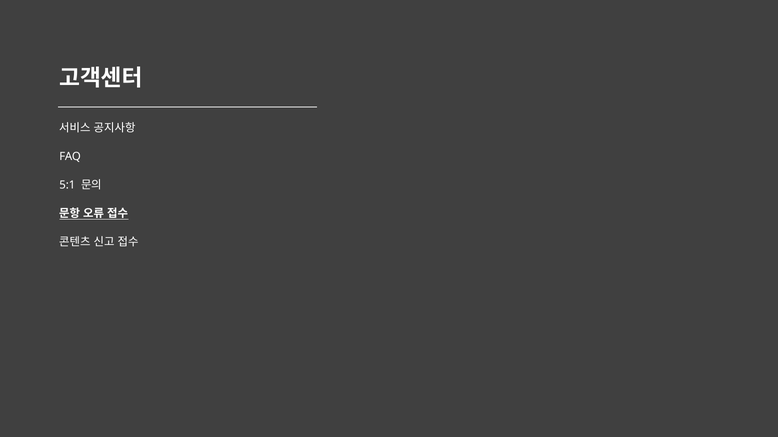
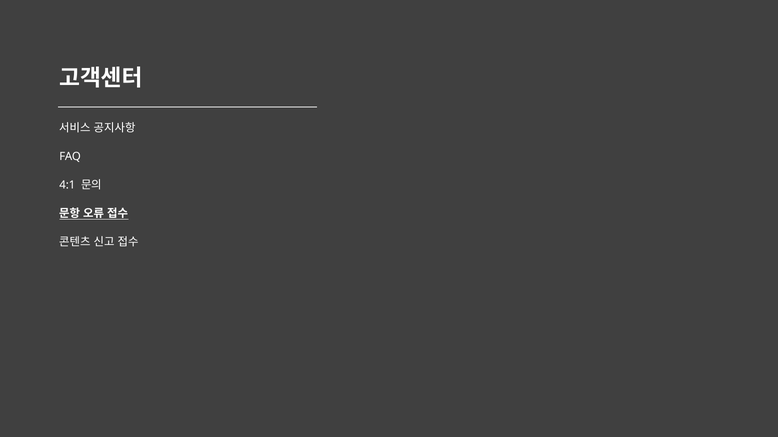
5:1: 5:1 -> 4:1
